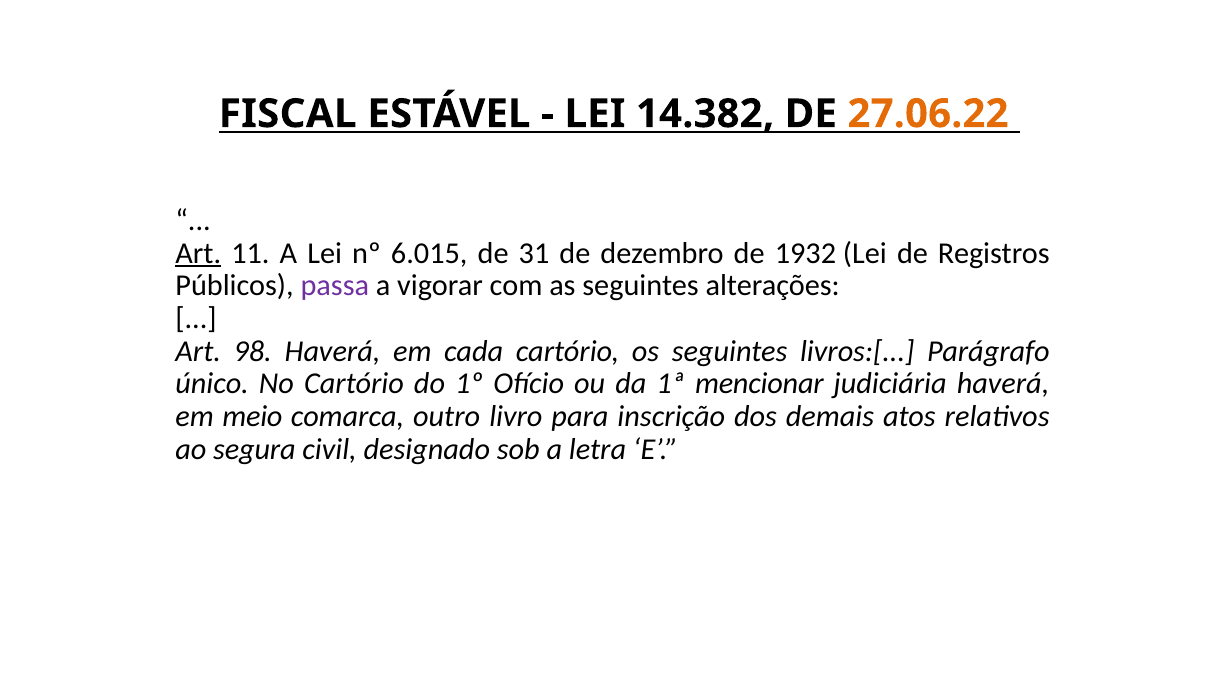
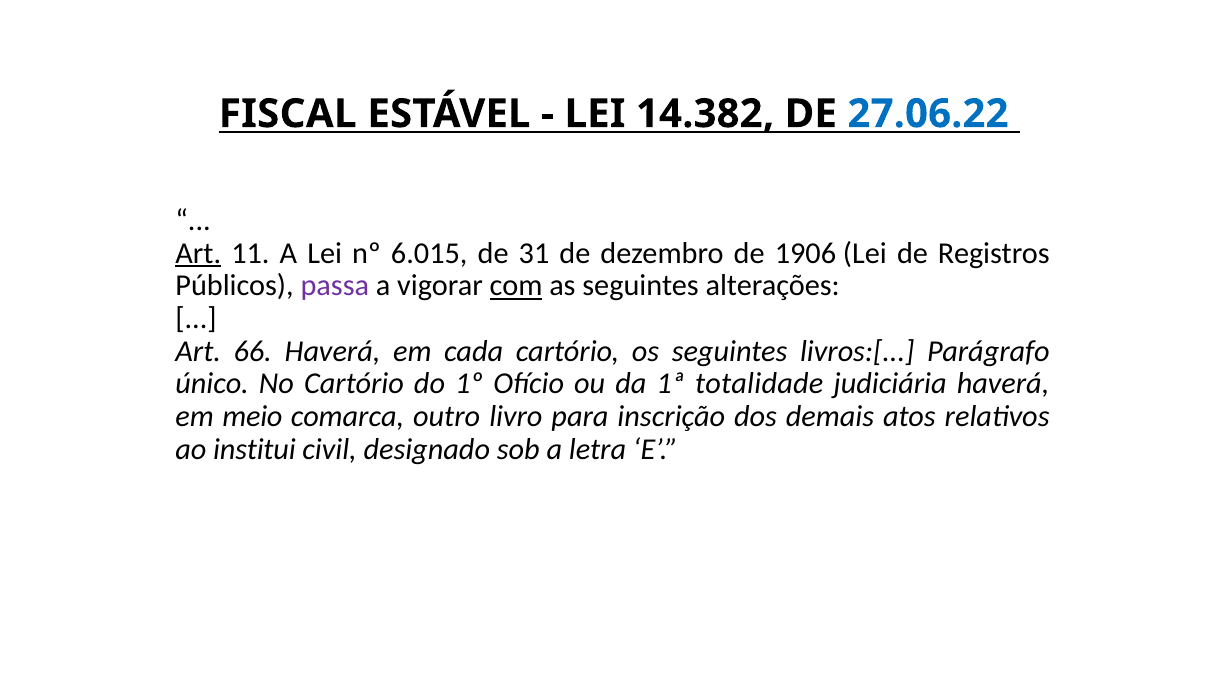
27.06.22 colour: orange -> blue
1932: 1932 -> 1906
com underline: none -> present
98: 98 -> 66
mencionar: mencionar -> totalidade
segura: segura -> institui
